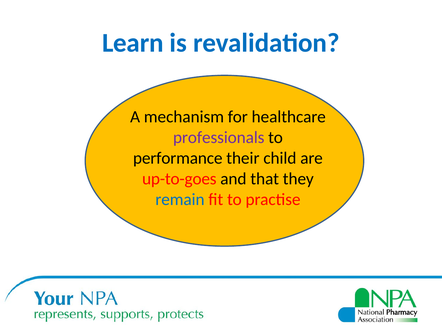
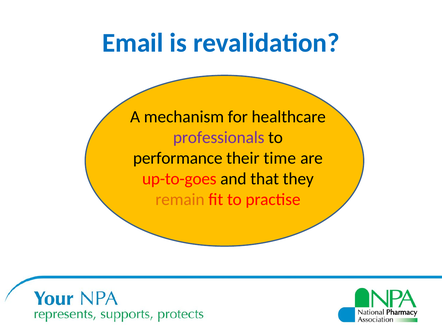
Learn: Learn -> Email
child: child -> time
remain colour: blue -> orange
